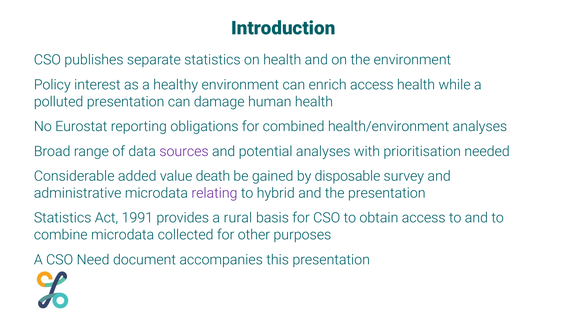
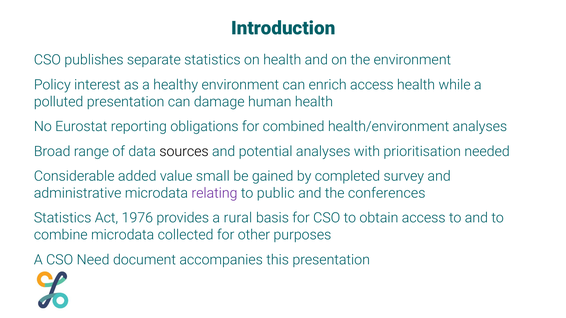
sources colour: purple -> black
death: death -> small
disposable: disposable -> completed
hybrid: hybrid -> public
the presentation: presentation -> conferences
1991: 1991 -> 1976
